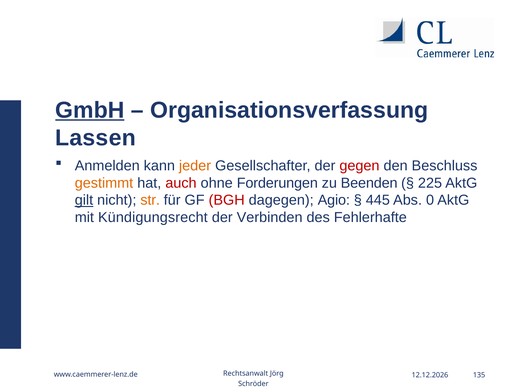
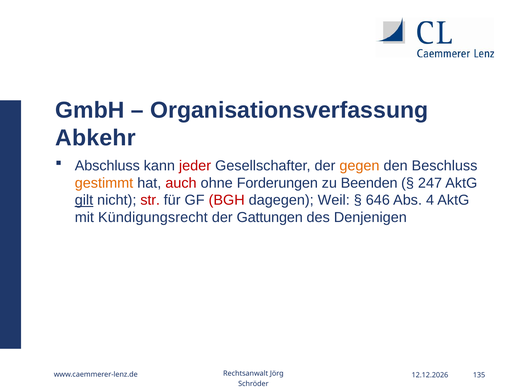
GmbH underline: present -> none
Lassen: Lassen -> Abkehr
Anmelden: Anmelden -> Abschluss
jeder colour: orange -> red
gegen colour: red -> orange
225: 225 -> 247
str colour: orange -> red
Agio: Agio -> Weil
445: 445 -> 646
0: 0 -> 4
Verbinden: Verbinden -> Gattungen
Fehlerhafte: Fehlerhafte -> Denjenigen
